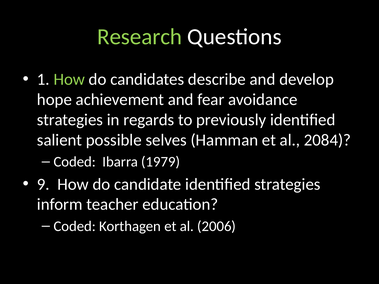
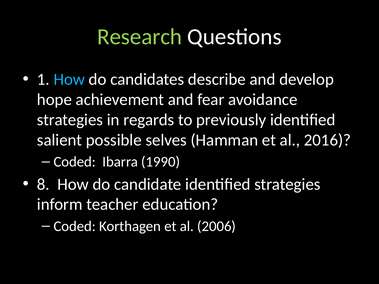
How at (69, 80) colour: light green -> light blue
2084: 2084 -> 2016
1979: 1979 -> 1990
9: 9 -> 8
